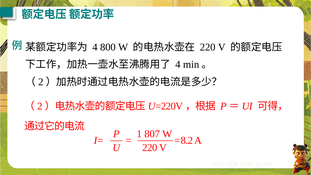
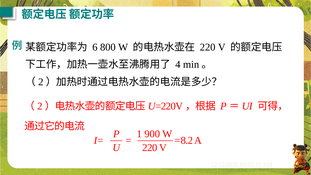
4 at (95, 47): 4 -> 6
807: 807 -> 900
